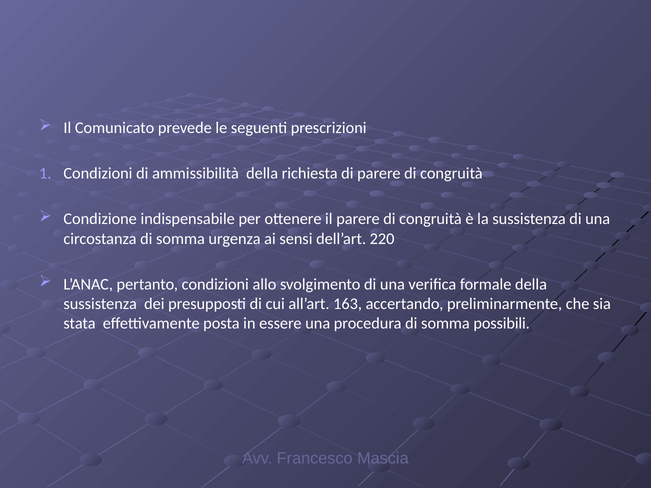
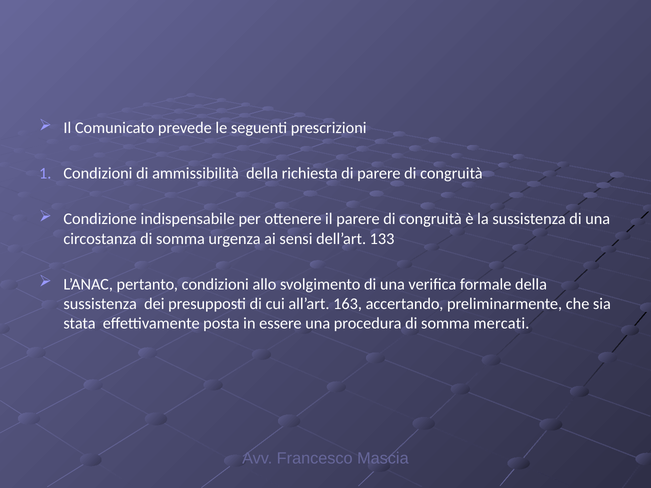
220: 220 -> 133
possibili: possibili -> mercati
